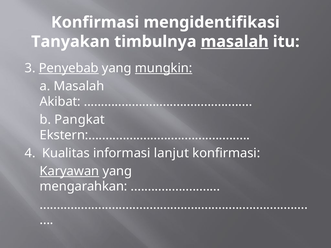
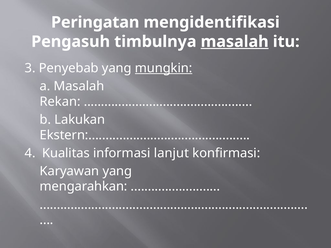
Konfirmasi at (95, 22): Konfirmasi -> Peringatan
Tanyakan: Tanyakan -> Pengasuh
Penyebab underline: present -> none
Akibat: Akibat -> Rekan
Pangkat: Pangkat -> Lakukan
Karyawan underline: present -> none
